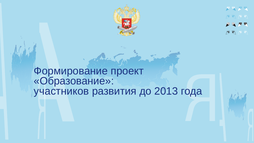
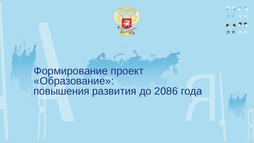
участников: участников -> повышения
2013: 2013 -> 2086
